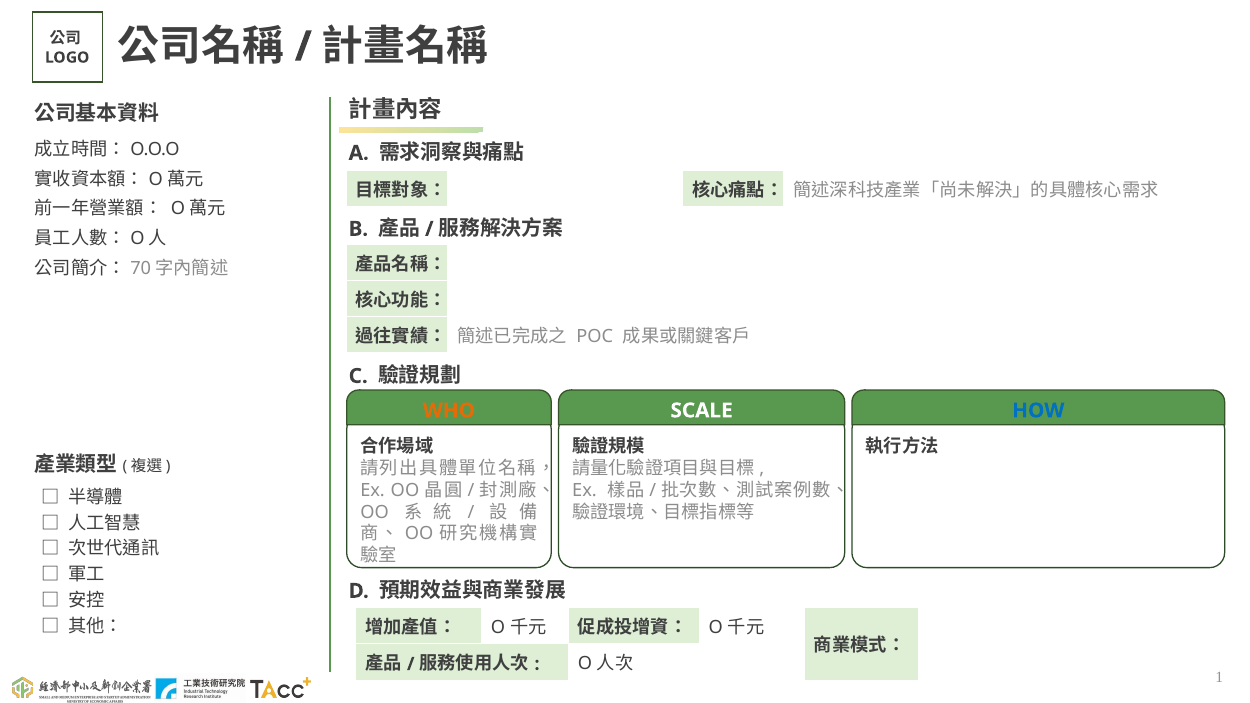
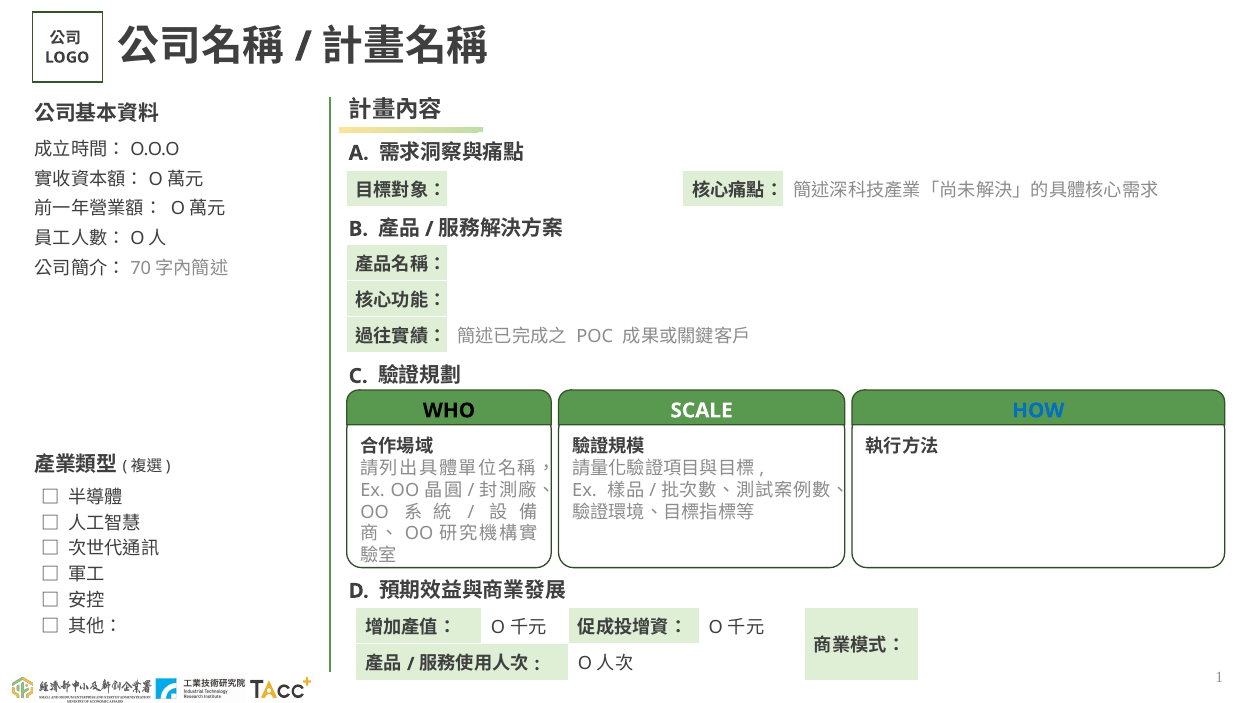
WHO colour: orange -> black
